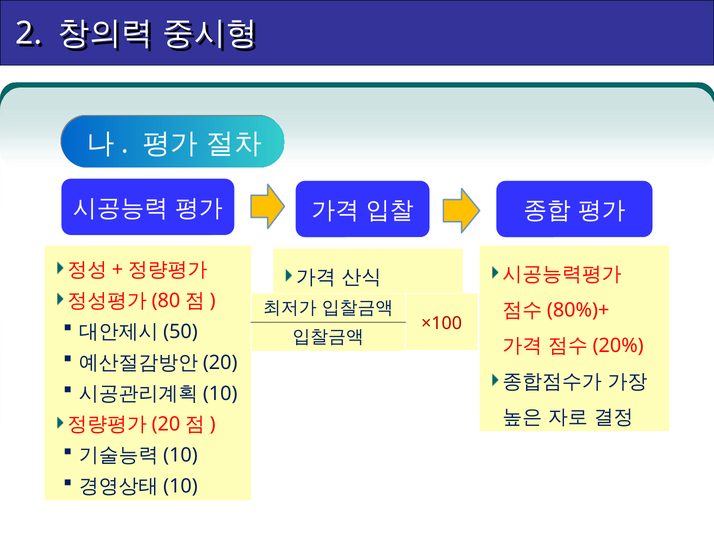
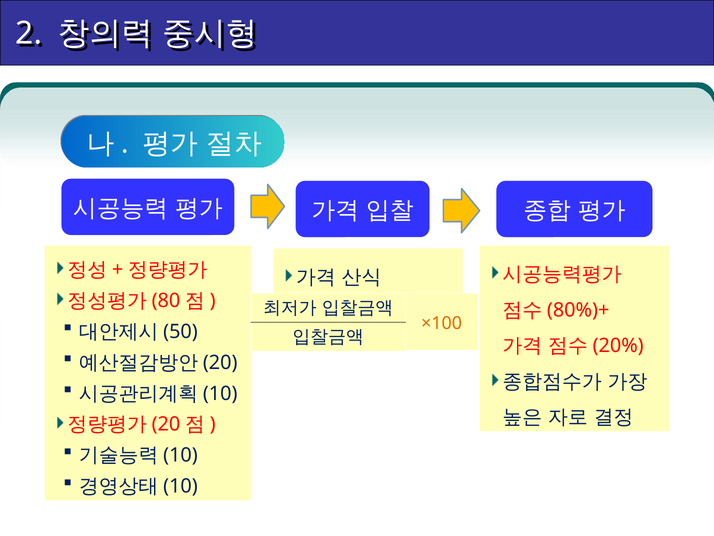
×100 colour: red -> orange
